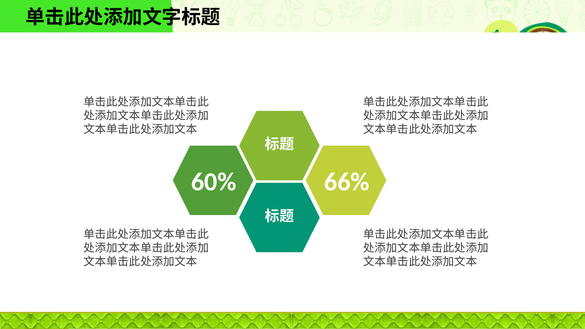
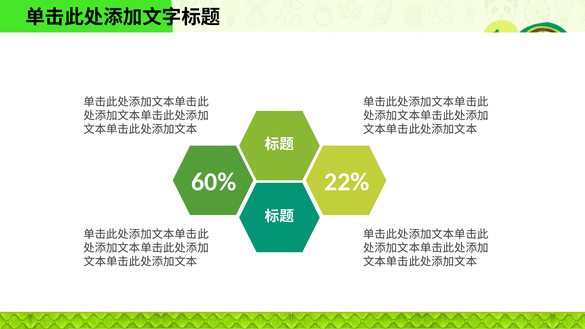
66%: 66% -> 22%
